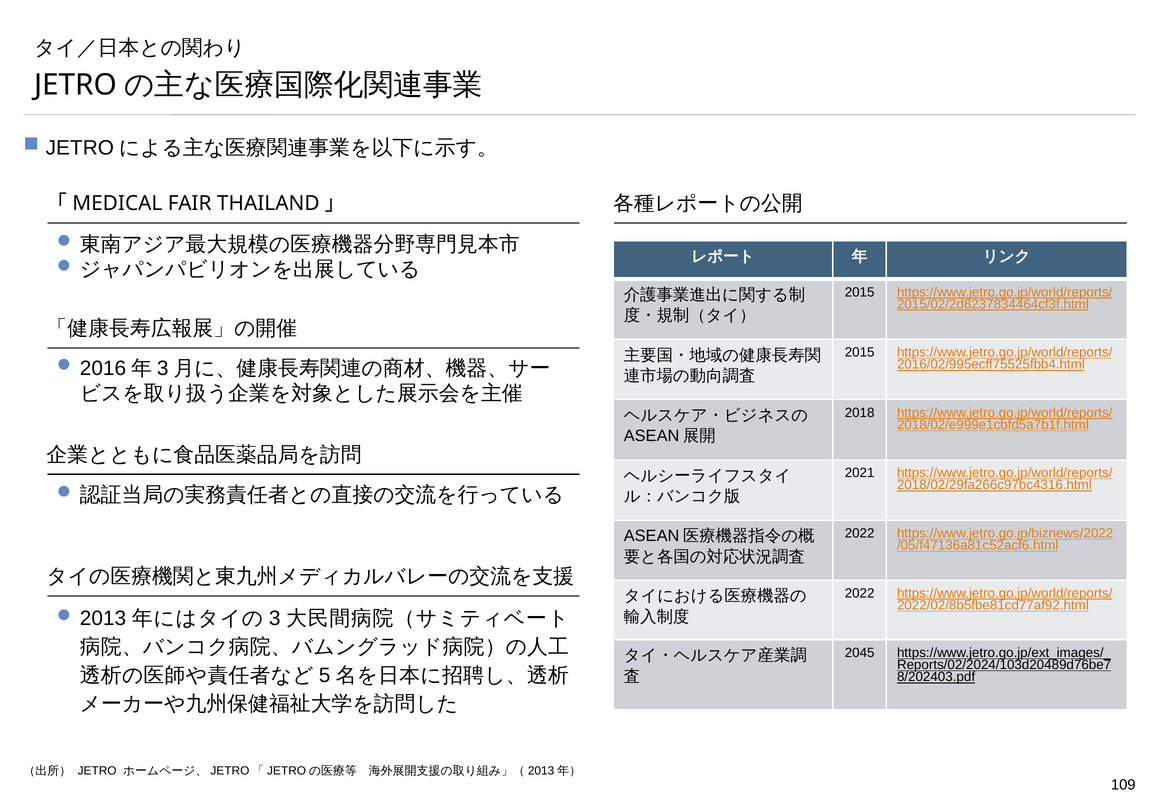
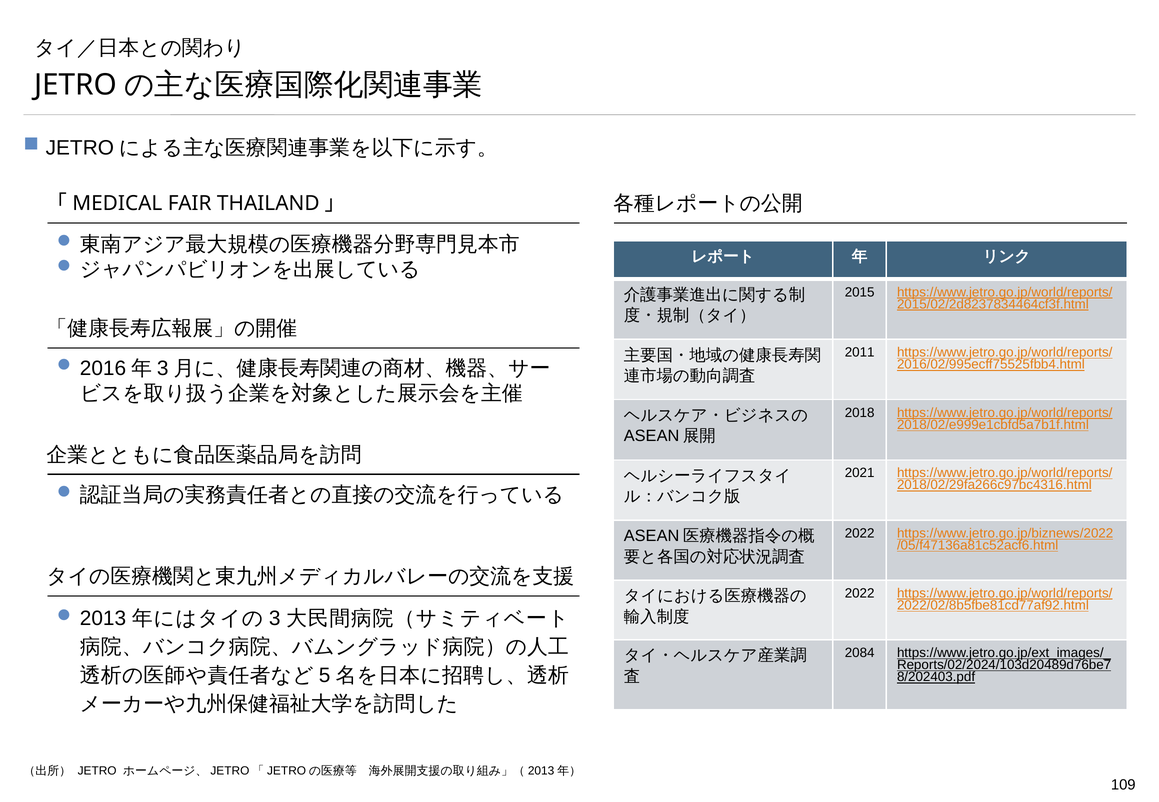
2015 at (860, 353): 2015 -> 2011
2045: 2045 -> 2084
